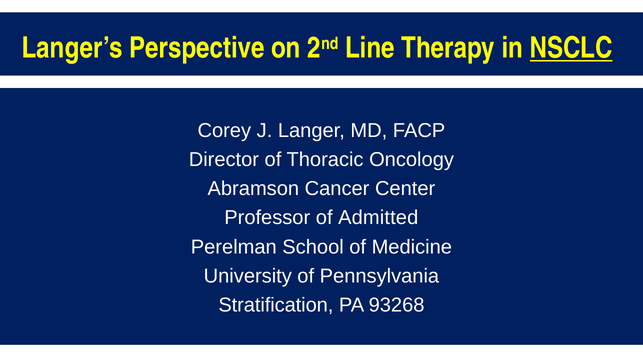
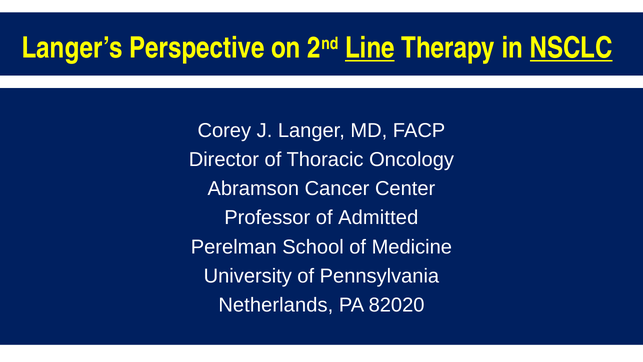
Line underline: none -> present
Stratification: Stratification -> Netherlands
93268: 93268 -> 82020
